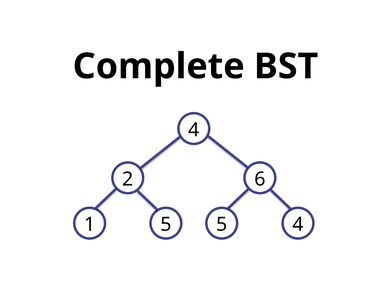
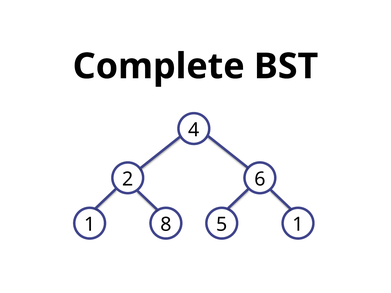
1 5: 5 -> 8
5 4: 4 -> 1
